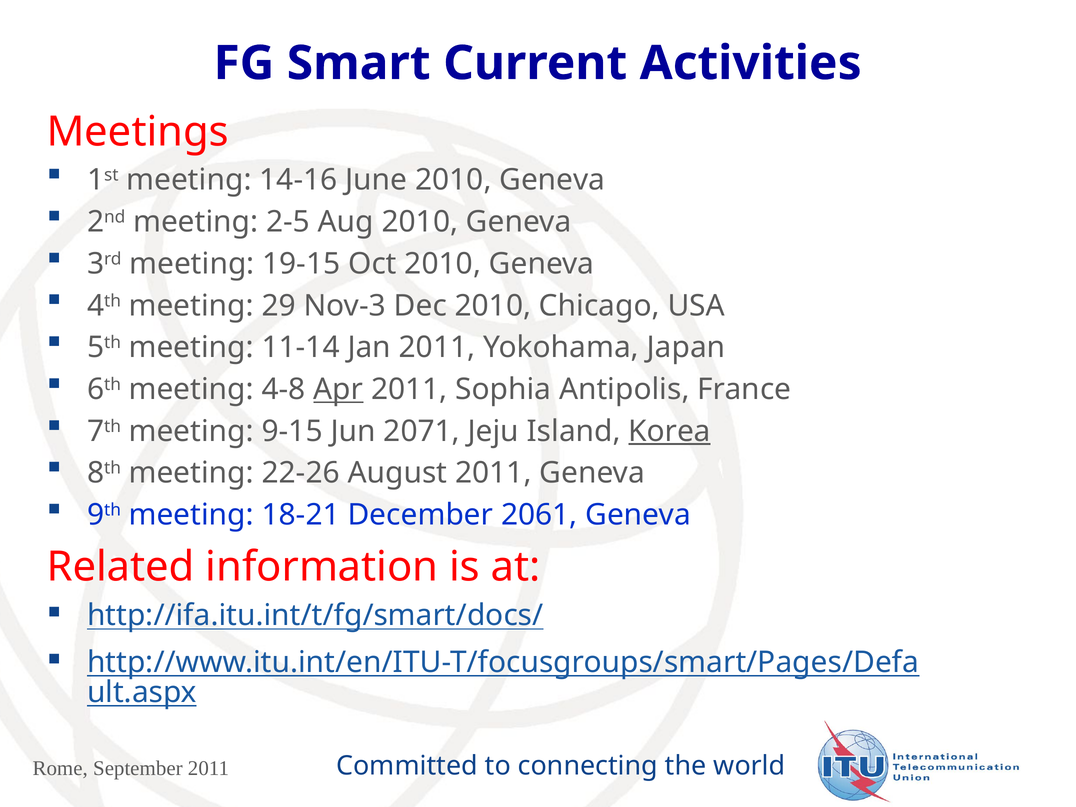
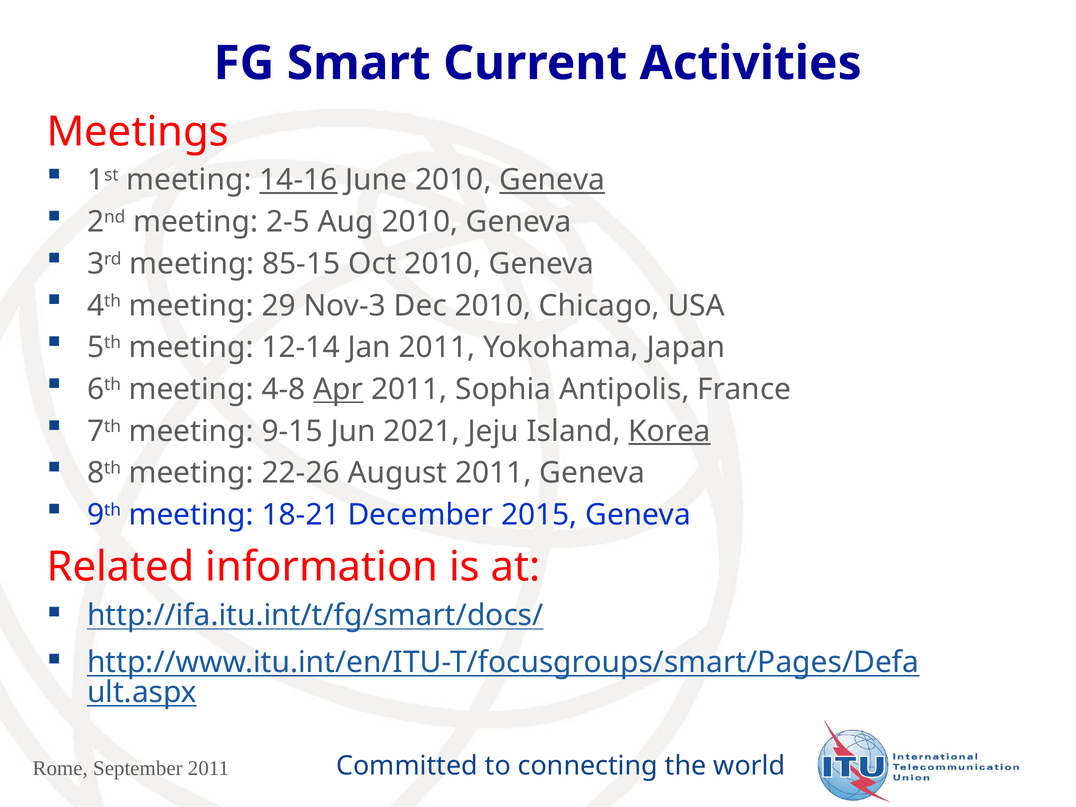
14-16 underline: none -> present
Geneva at (552, 180) underline: none -> present
19-15: 19-15 -> 85-15
11-14: 11-14 -> 12-14
2071: 2071 -> 2021
2061: 2061 -> 2015
